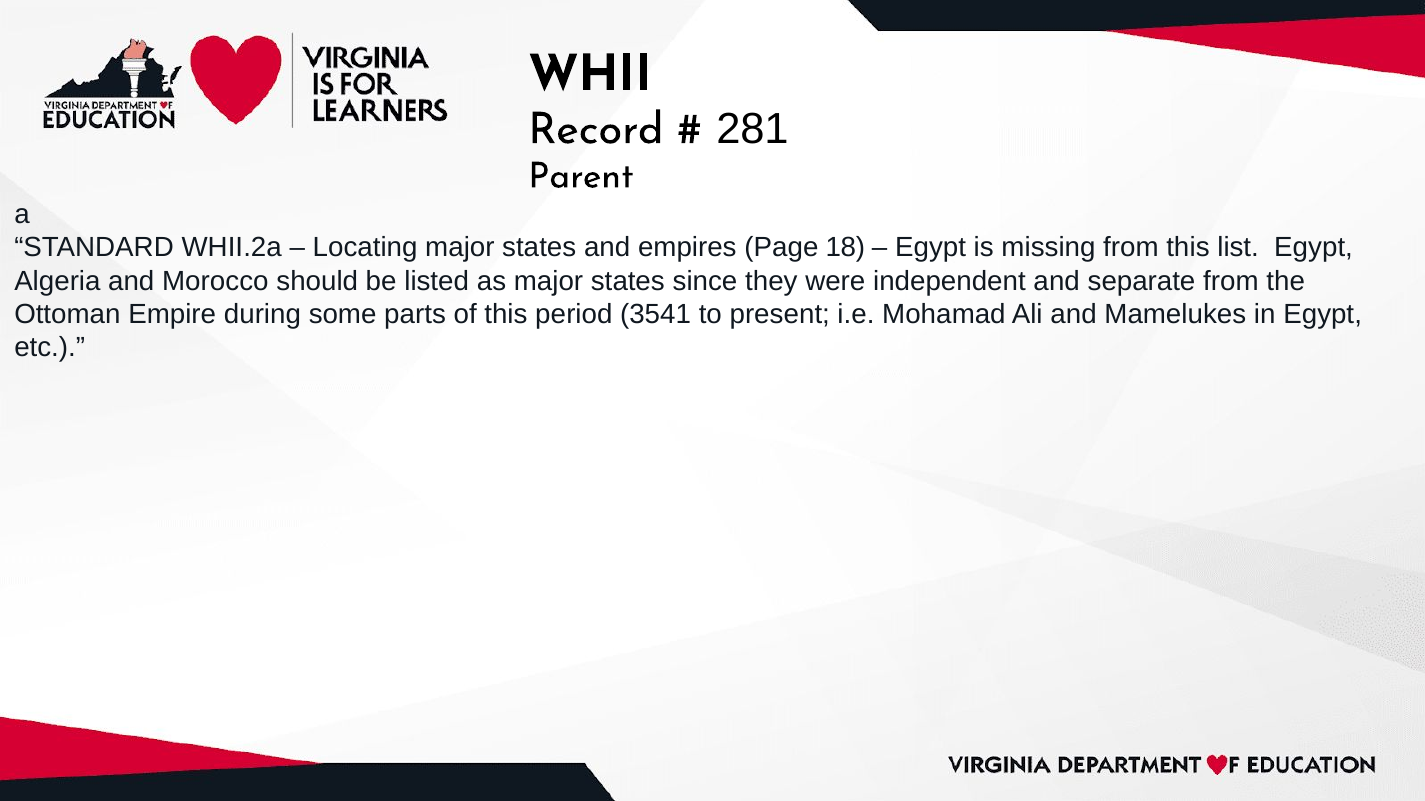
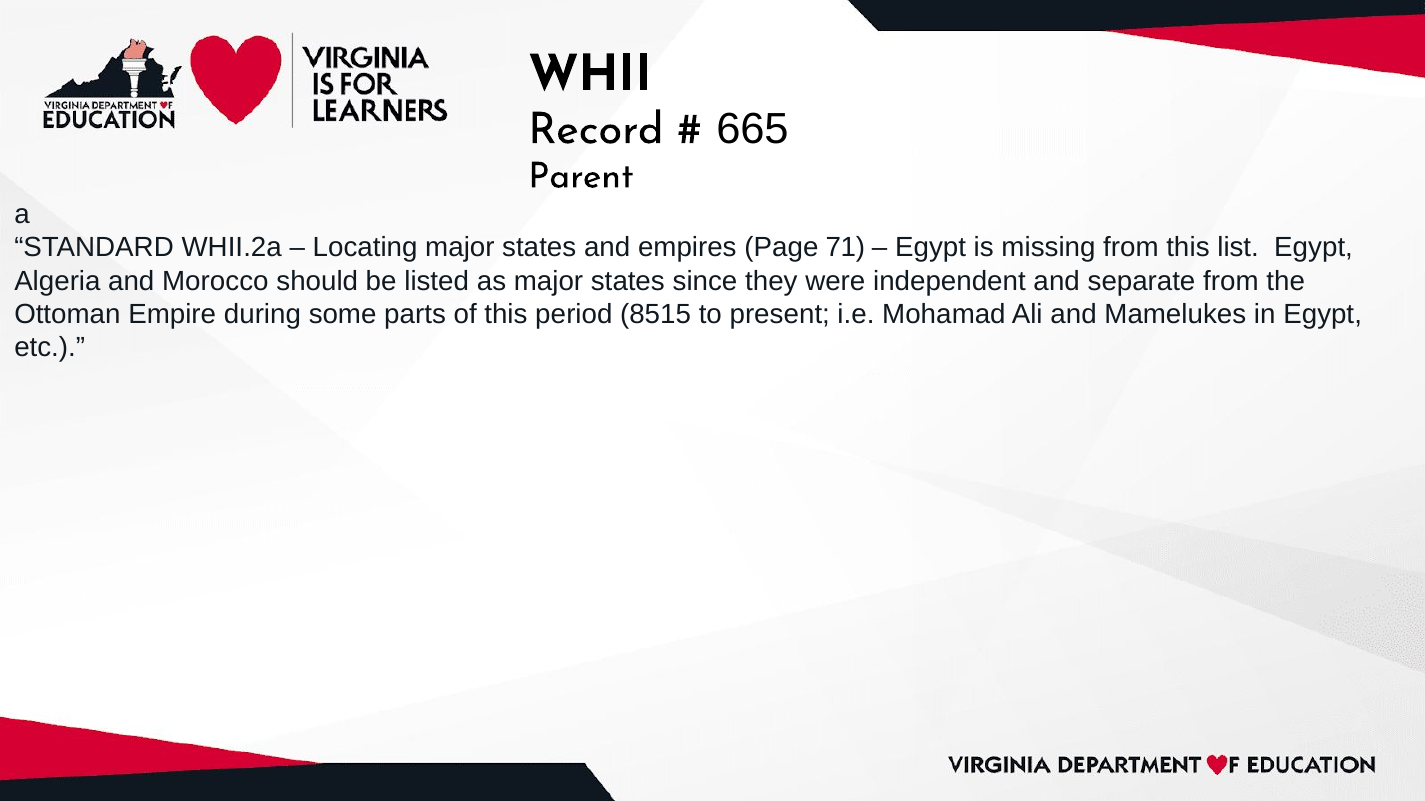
281: 281 -> 665
18: 18 -> 71
3541: 3541 -> 8515
